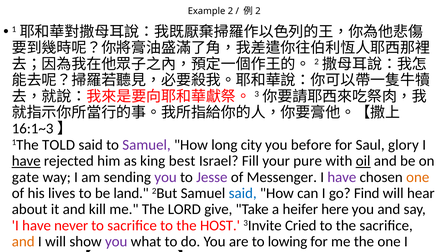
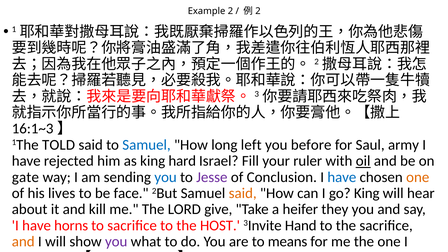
Samuel at (147, 145) colour: purple -> blue
city: city -> left
glory: glory -> army
have at (26, 161) underline: present -> none
best: best -> hard
pure: pure -> ruler
you at (166, 177) colour: purple -> blue
Messenger: Messenger -> Conclusion
have at (342, 177) colour: purple -> blue
land: land -> face
said at (243, 193) colour: blue -> orange
go Find: Find -> King
here: here -> they
never: never -> horns
Cried: Cried -> Hand
lowing: lowing -> means
